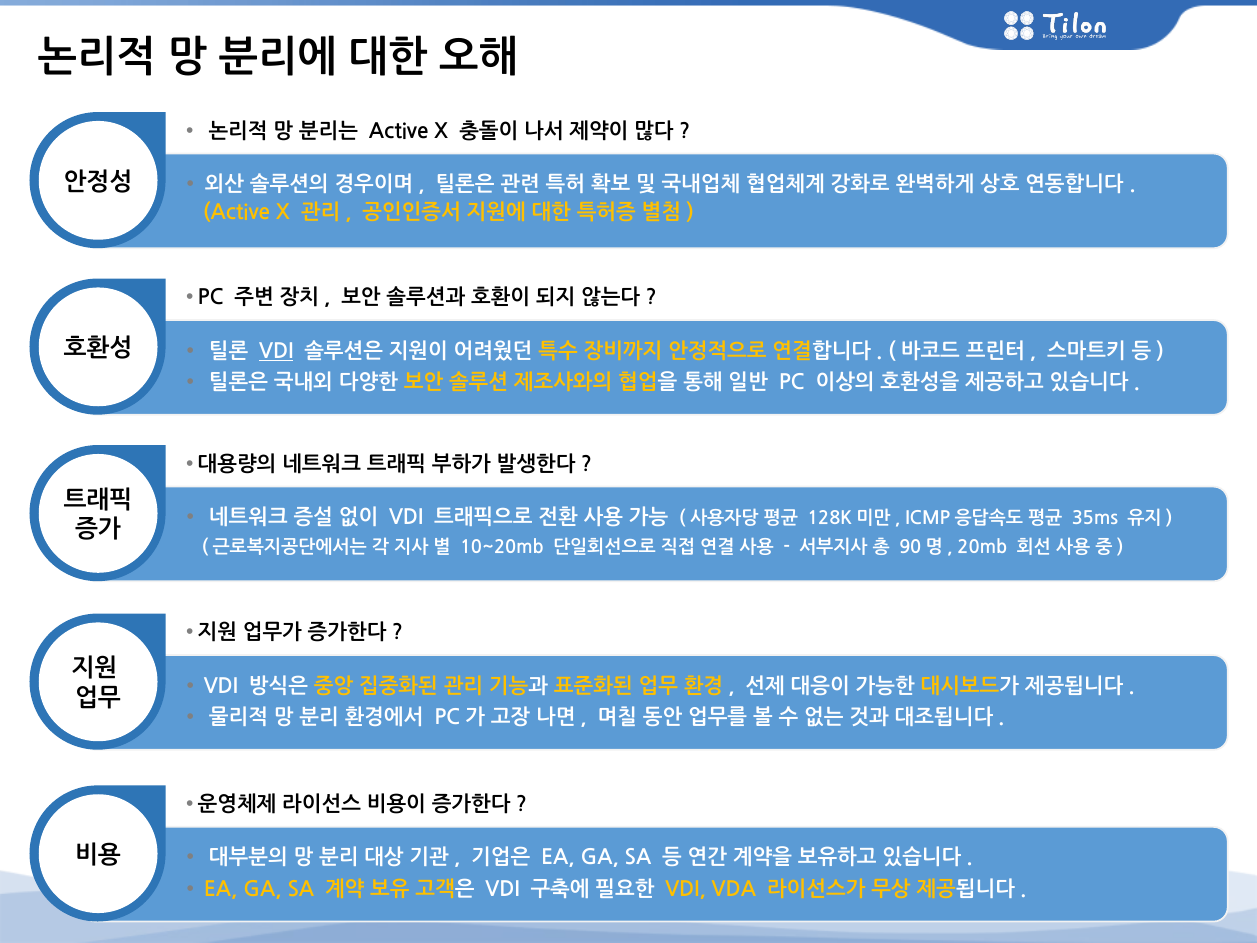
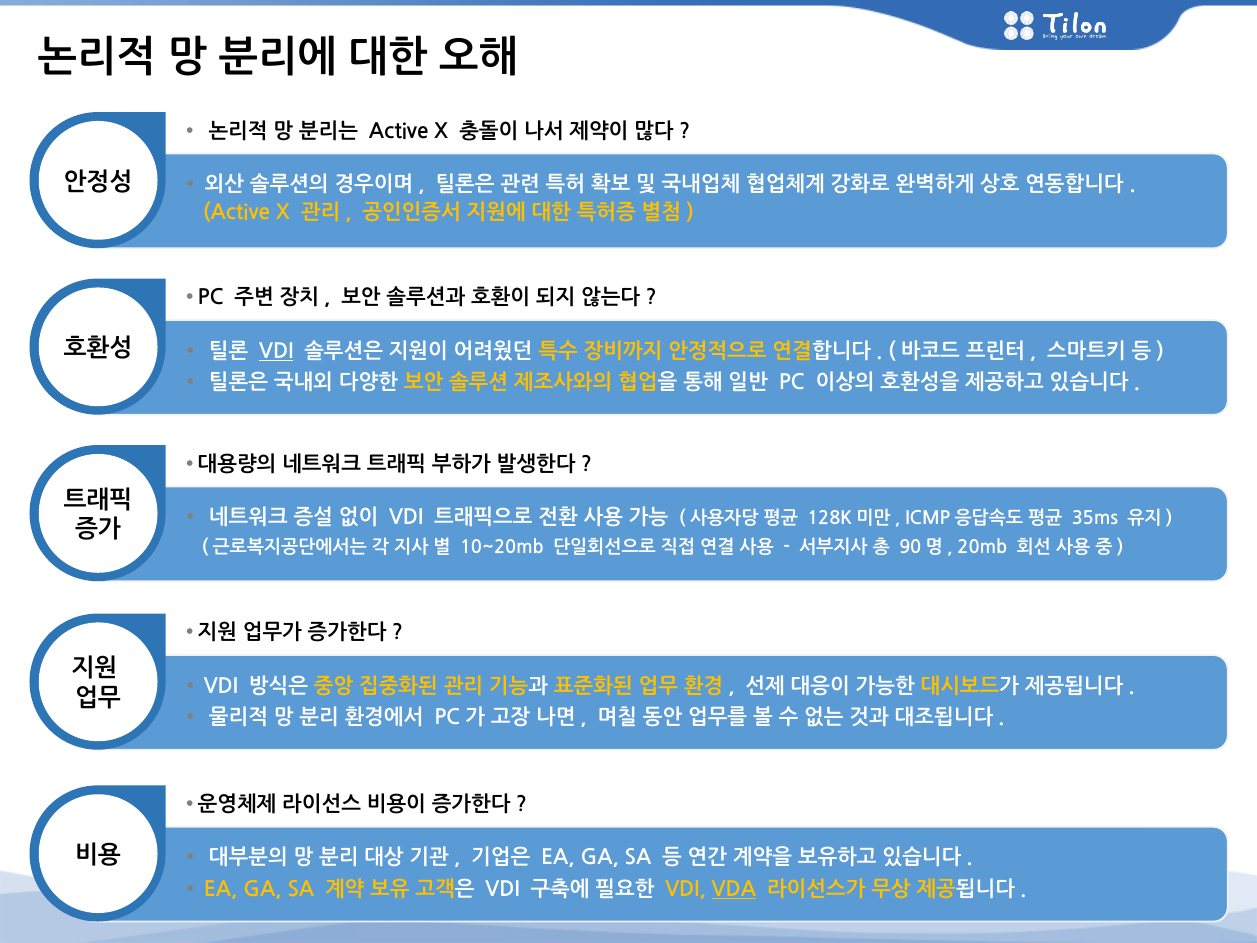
VDA underline: none -> present
